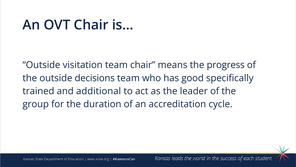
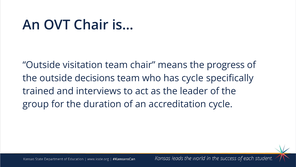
has good: good -> cycle
additional: additional -> interviews
